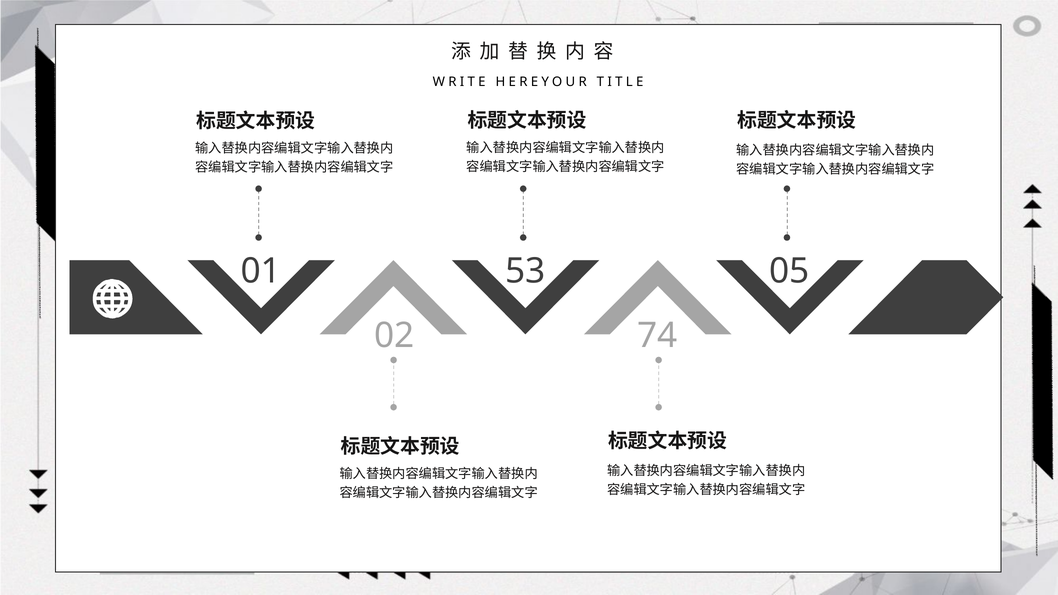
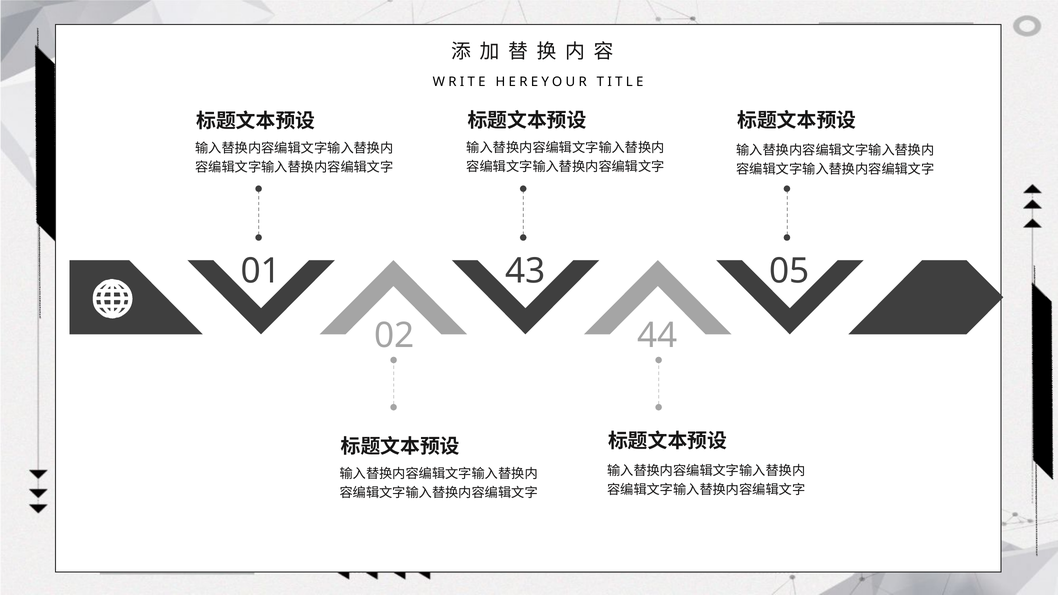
53: 53 -> 43
74: 74 -> 44
